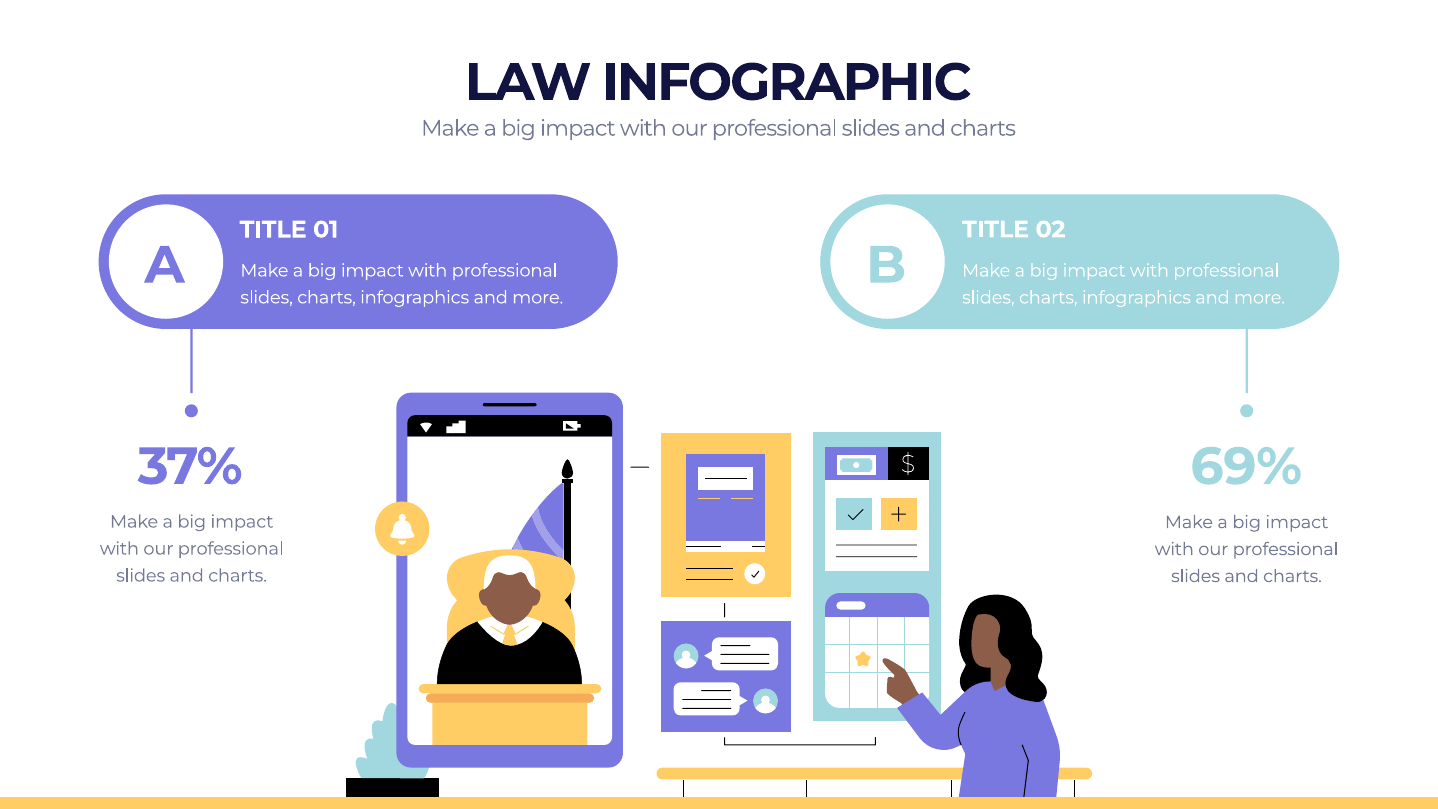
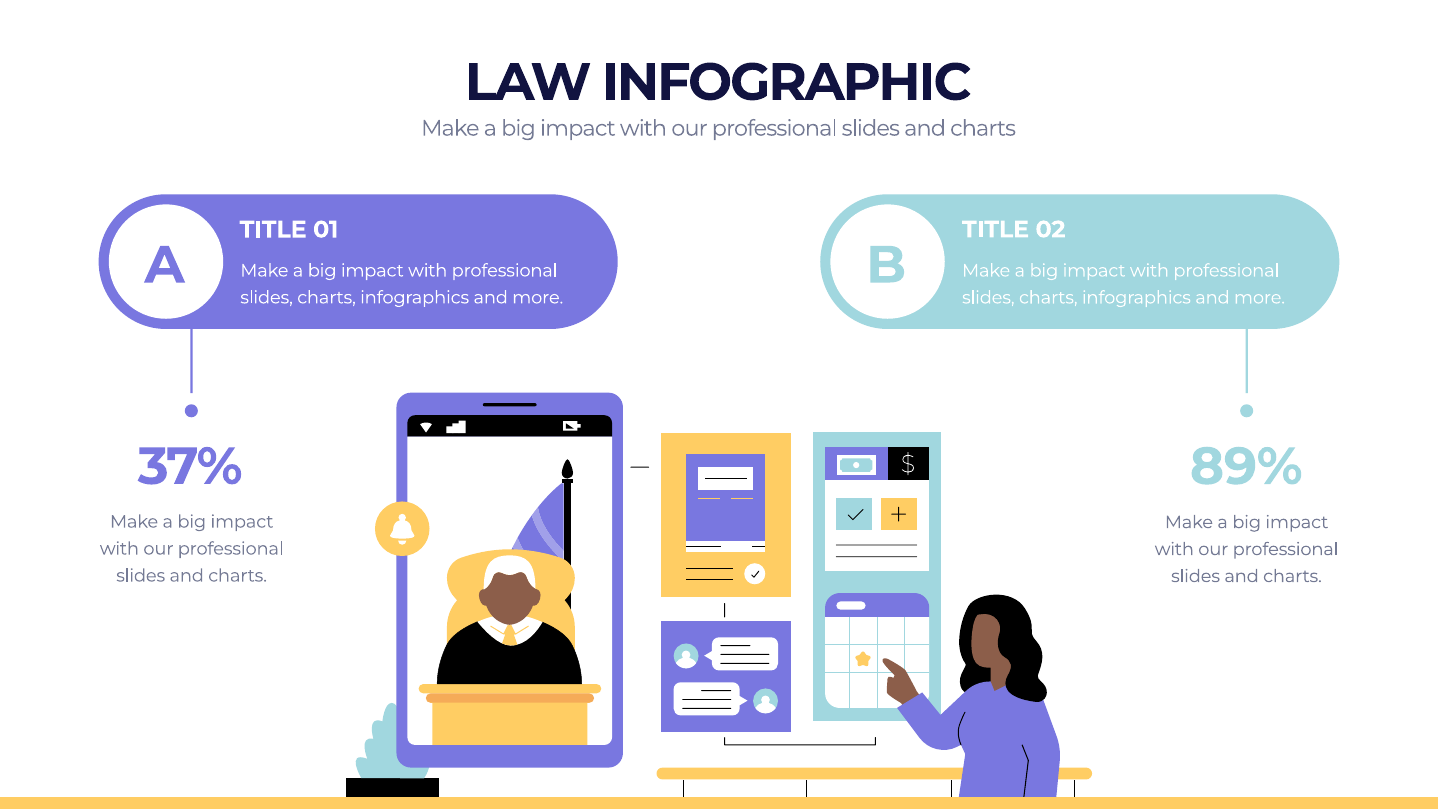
69%: 69% -> 89%
